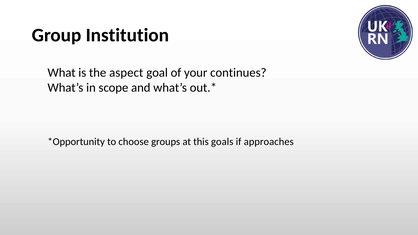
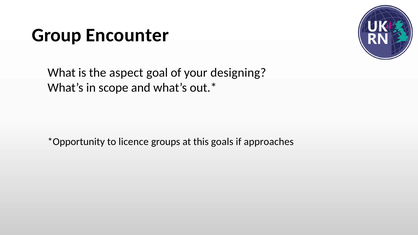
Institution: Institution -> Encounter
continues: continues -> designing
choose: choose -> licence
